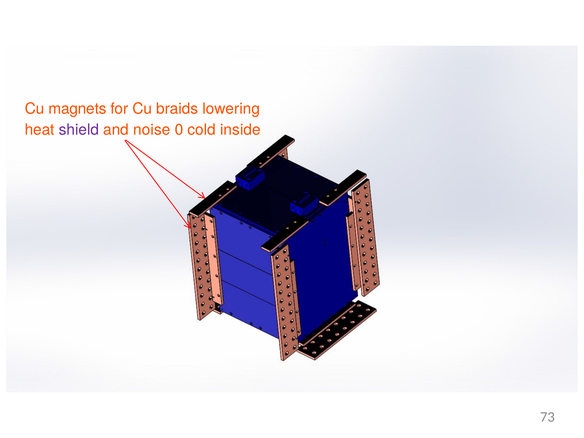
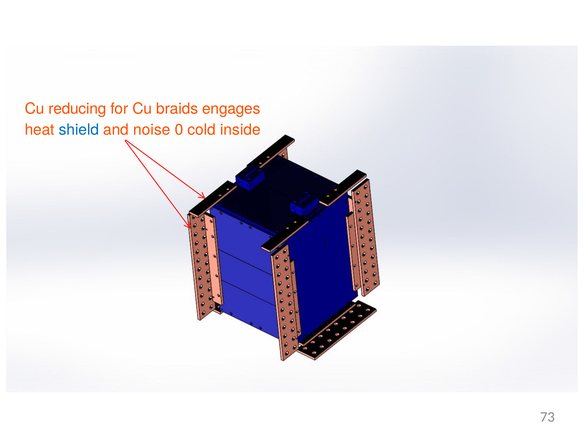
magnets: magnets -> reducing
lowering: lowering -> engages
shield colour: purple -> blue
